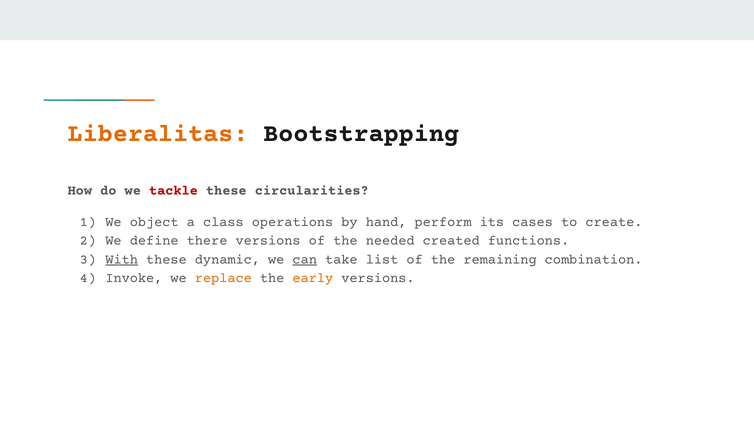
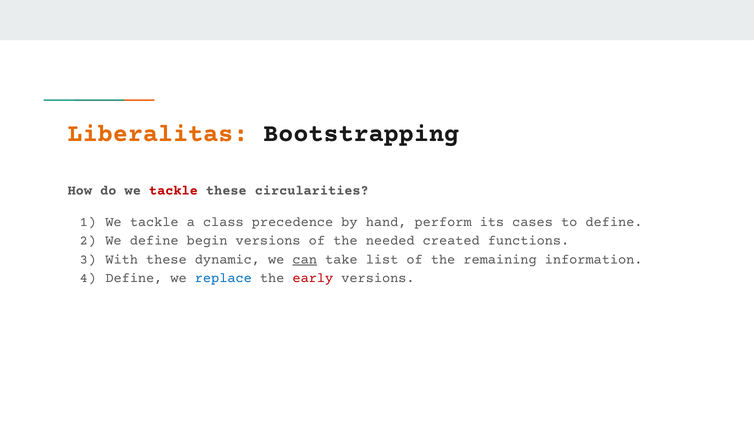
object at (154, 222): object -> tackle
operations: operations -> precedence
to create: create -> define
there: there -> begin
With underline: present -> none
combination: combination -> information
Invoke at (134, 278): Invoke -> Define
replace colour: orange -> blue
early colour: orange -> red
